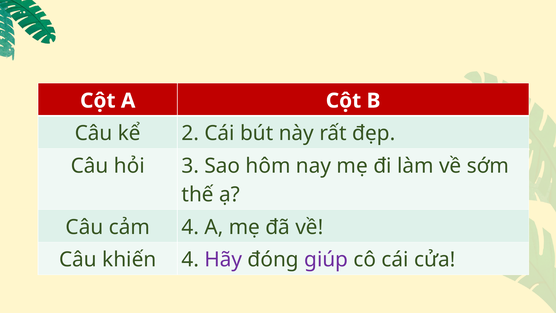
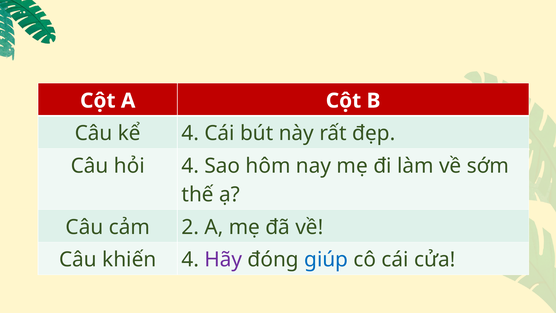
kể 2: 2 -> 4
hỏi 3: 3 -> 4
cảm 4: 4 -> 2
giúp colour: purple -> blue
